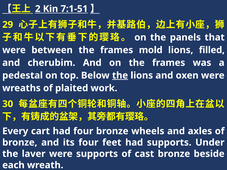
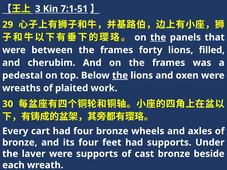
2: 2 -> 3
the at (158, 37) underline: none -> present
mold: mold -> forty
